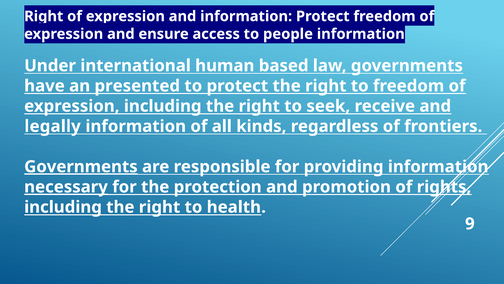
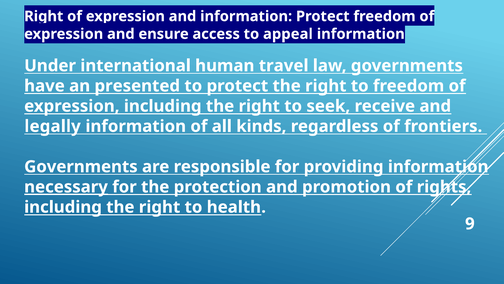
people: people -> appeal
based: based -> travel
Governments at (81, 166) underline: present -> none
